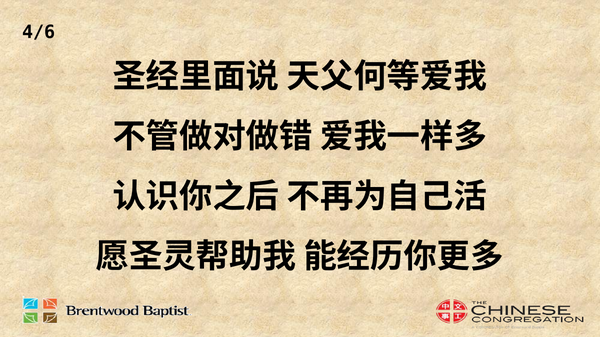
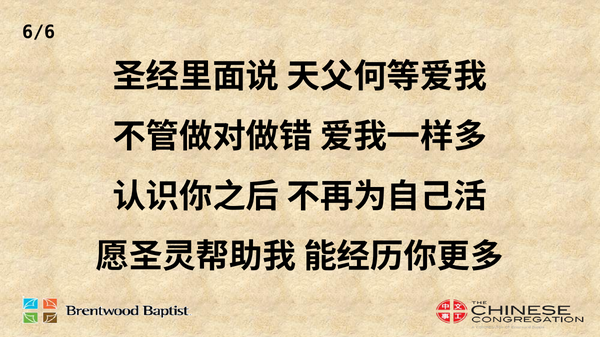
4/6: 4/6 -> 6/6
